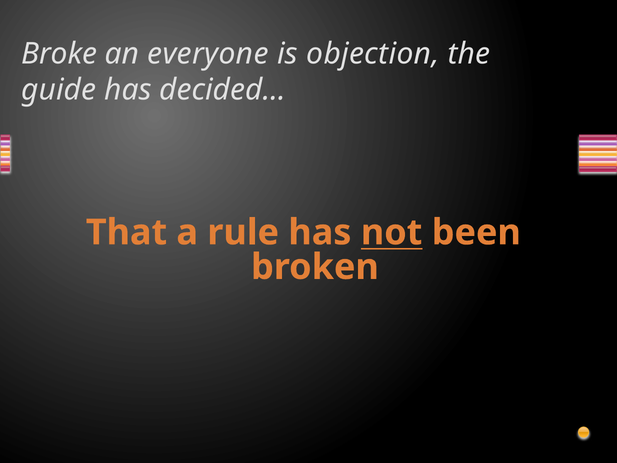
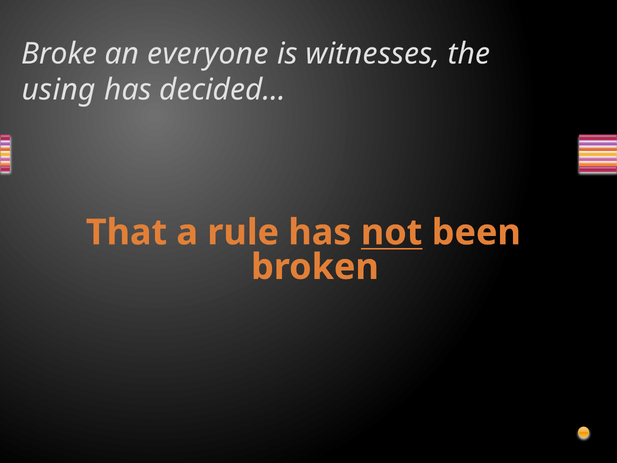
objection: objection -> witnesses
guide: guide -> using
